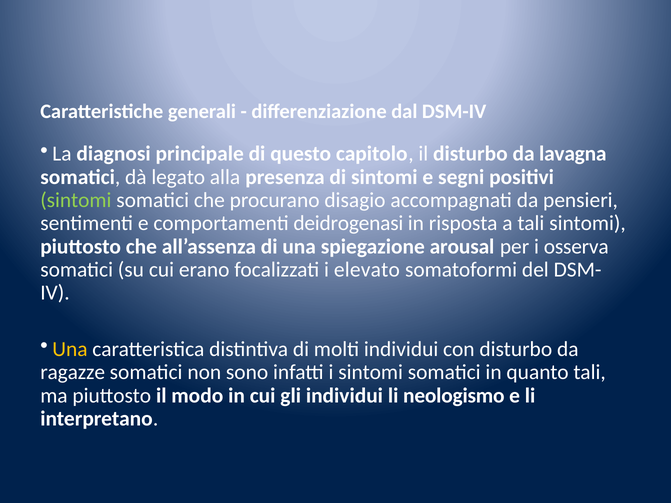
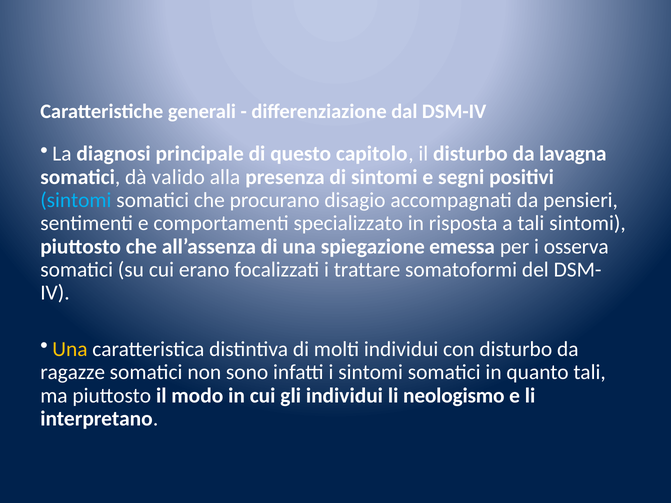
legato: legato -> valido
sintomi at (76, 200) colour: light green -> light blue
deidrogenasi: deidrogenasi -> specializzato
arousal: arousal -> emessa
elevato: elevato -> trattare
